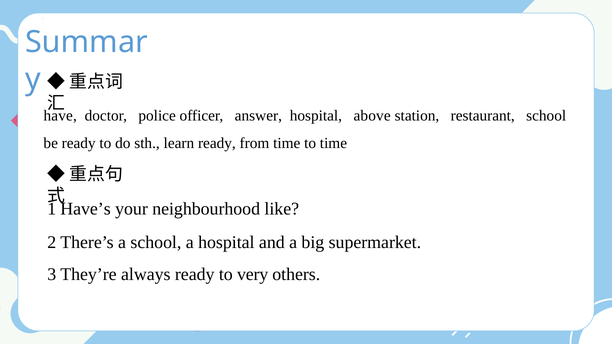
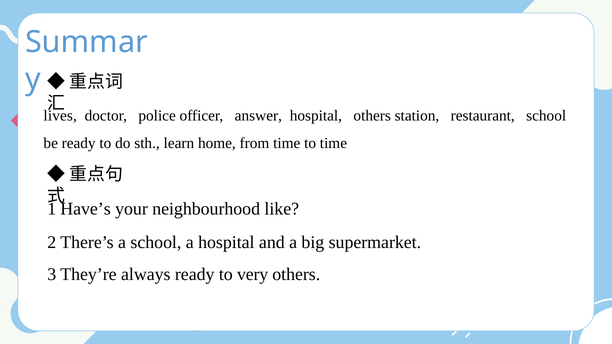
have: have -> lives
hospital above: above -> others
learn ready: ready -> home
